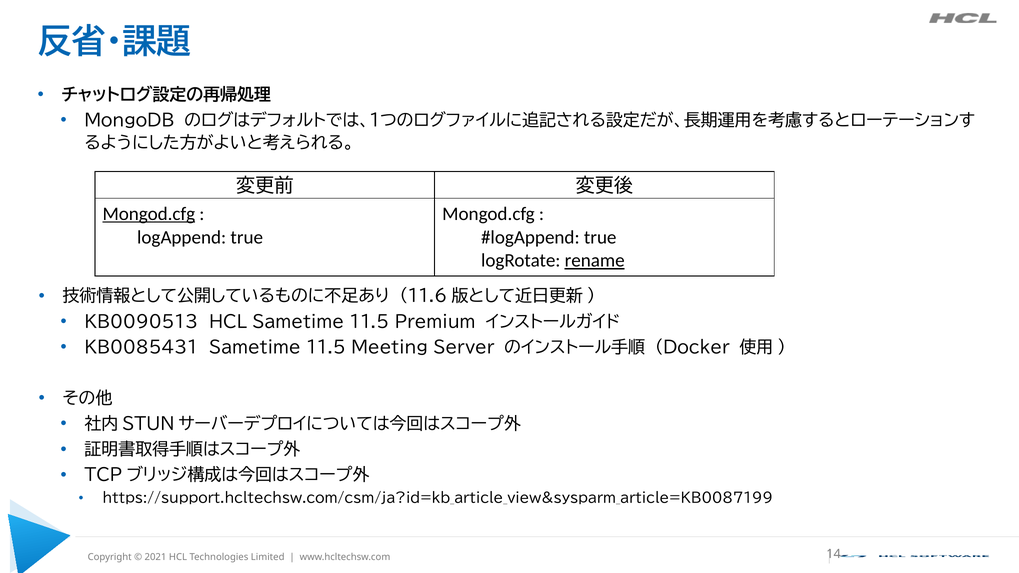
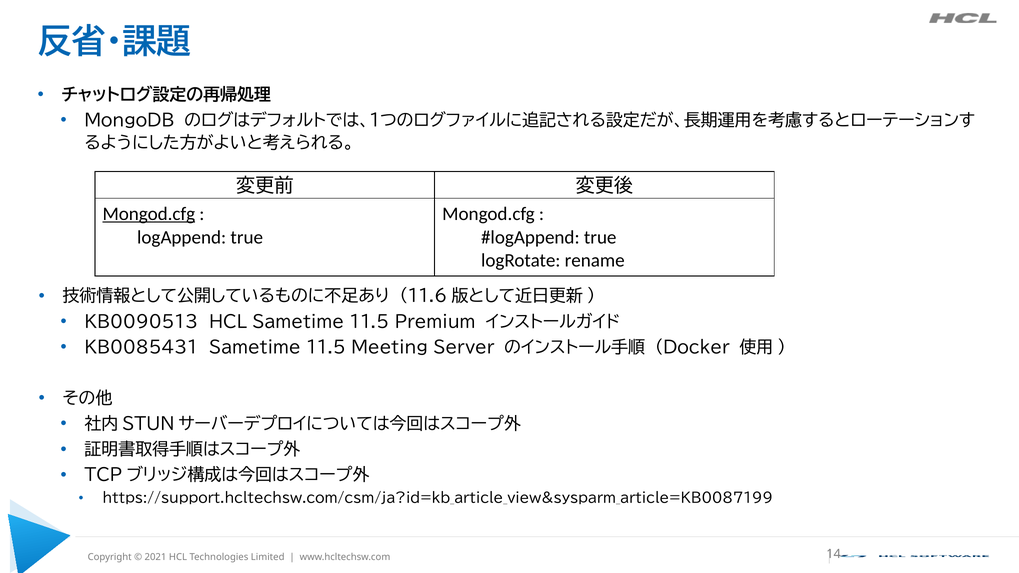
rename underline: present -> none
